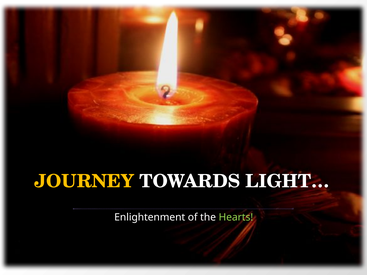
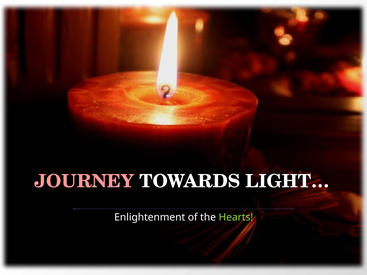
JOURNEY colour: yellow -> pink
